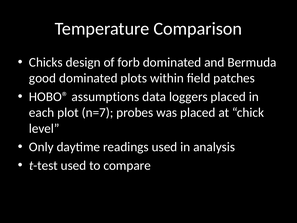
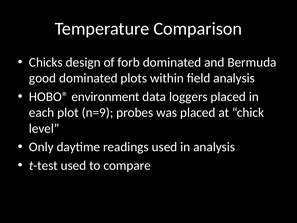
field patches: patches -> analysis
assumptions: assumptions -> environment
n=7: n=7 -> n=9
